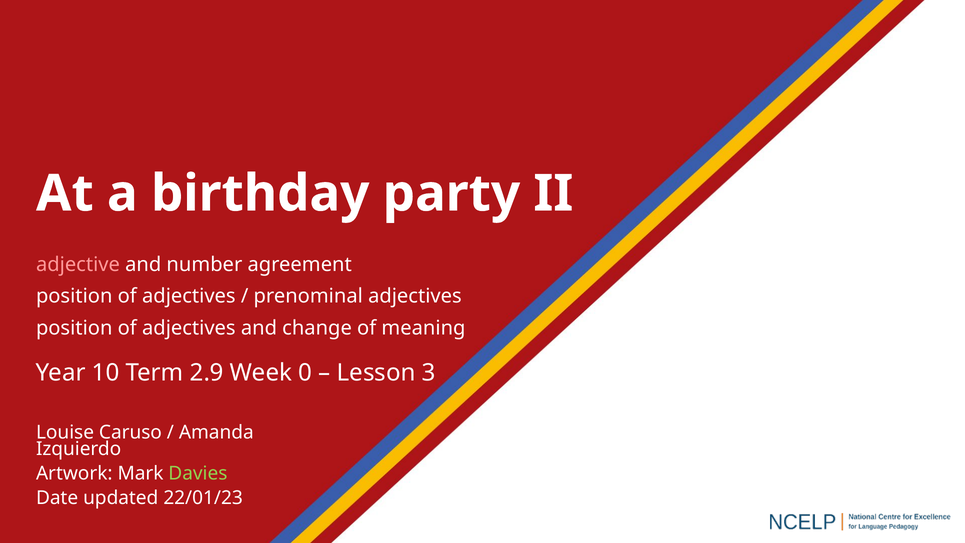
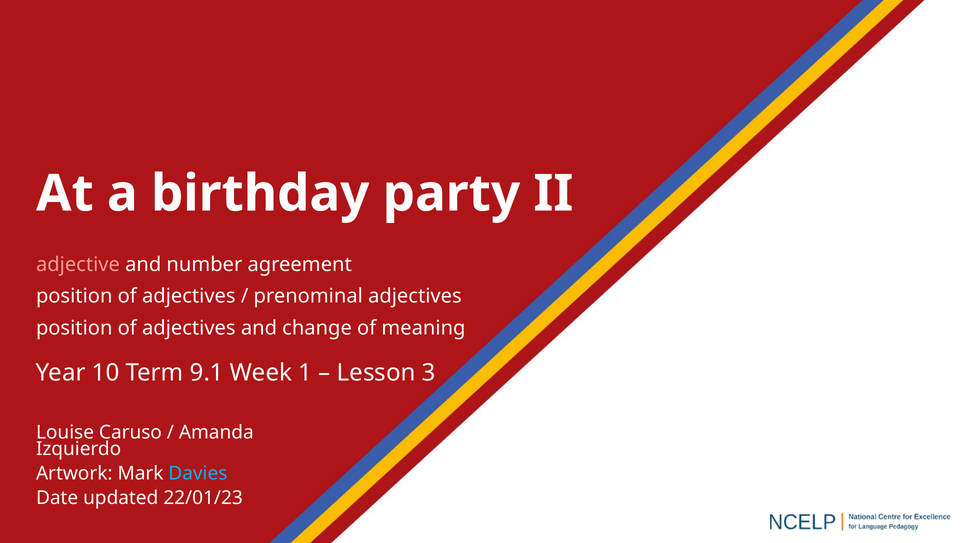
2.9: 2.9 -> 9.1
0: 0 -> 1
Davies colour: light green -> light blue
